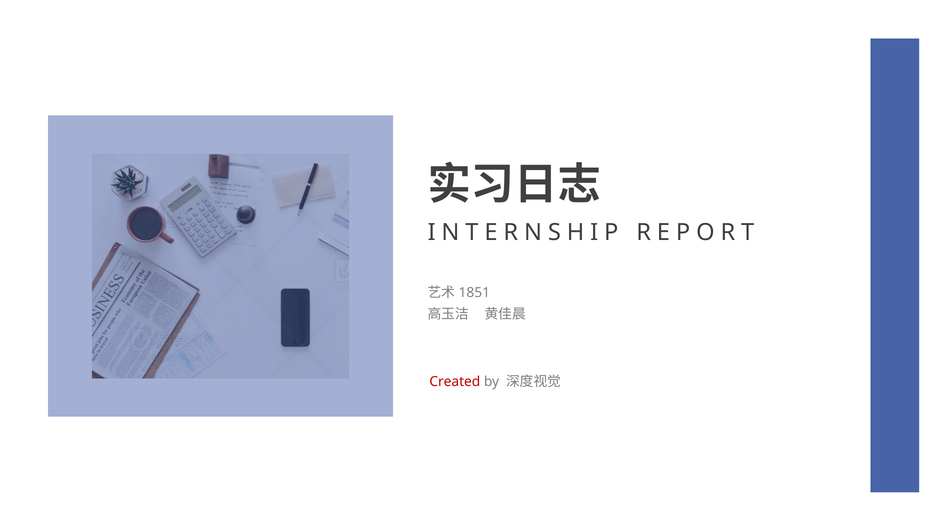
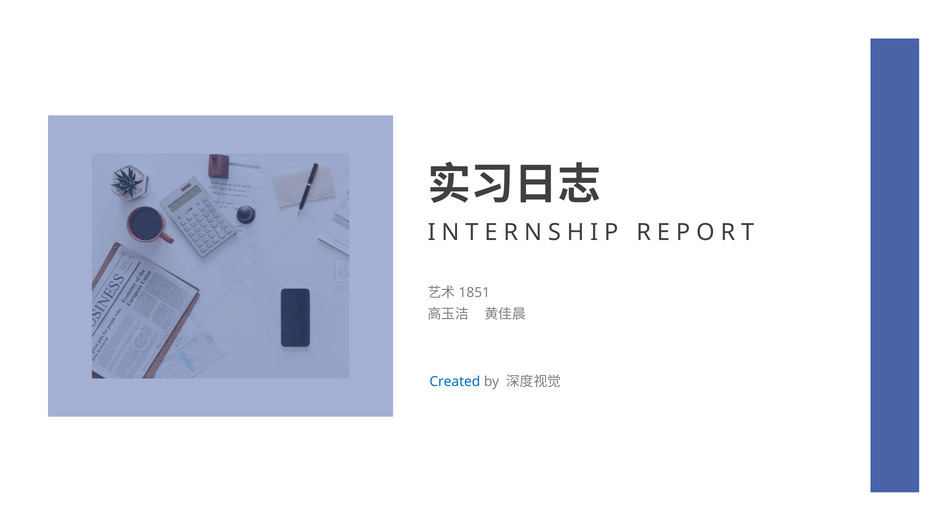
Created colour: red -> blue
